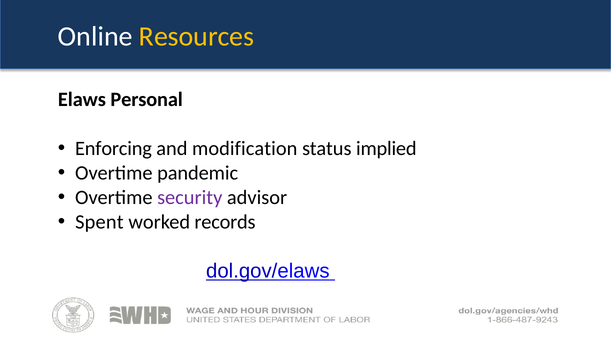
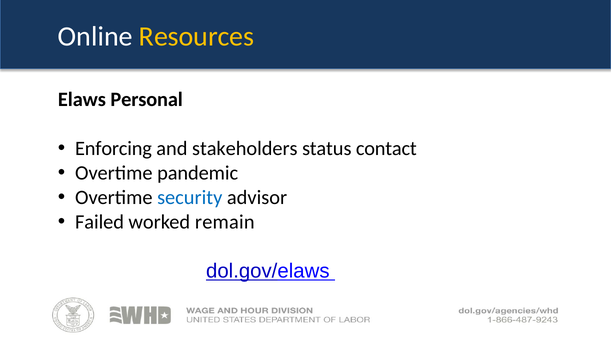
modification: modification -> stakeholders
implied: implied -> contact
security colour: purple -> blue
Spent: Spent -> Failed
records: records -> remain
